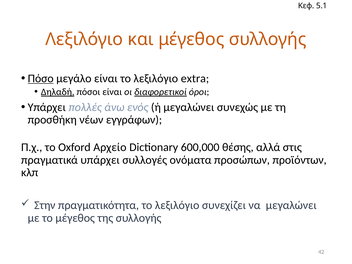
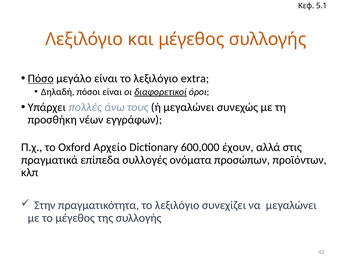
Δηλαδή underline: present -> none
ενός: ενός -> τους
θέσης: θέσης -> έχουν
πραγματικά υπάρχει: υπάρχει -> επίπεδα
